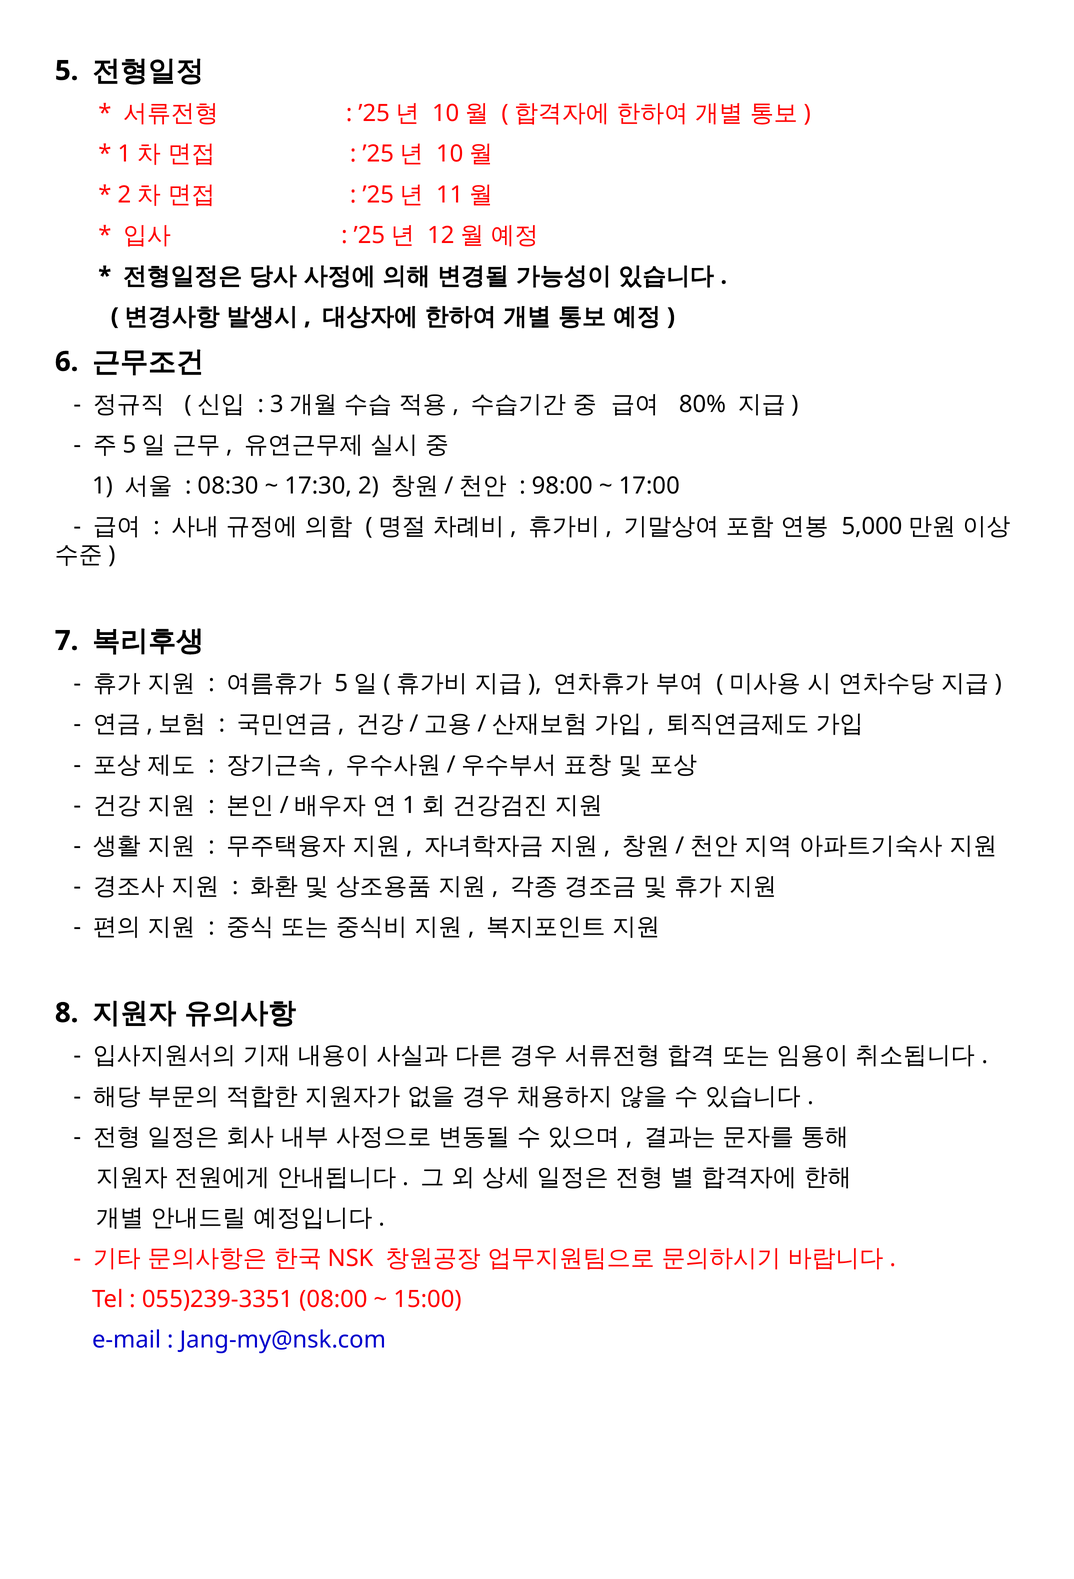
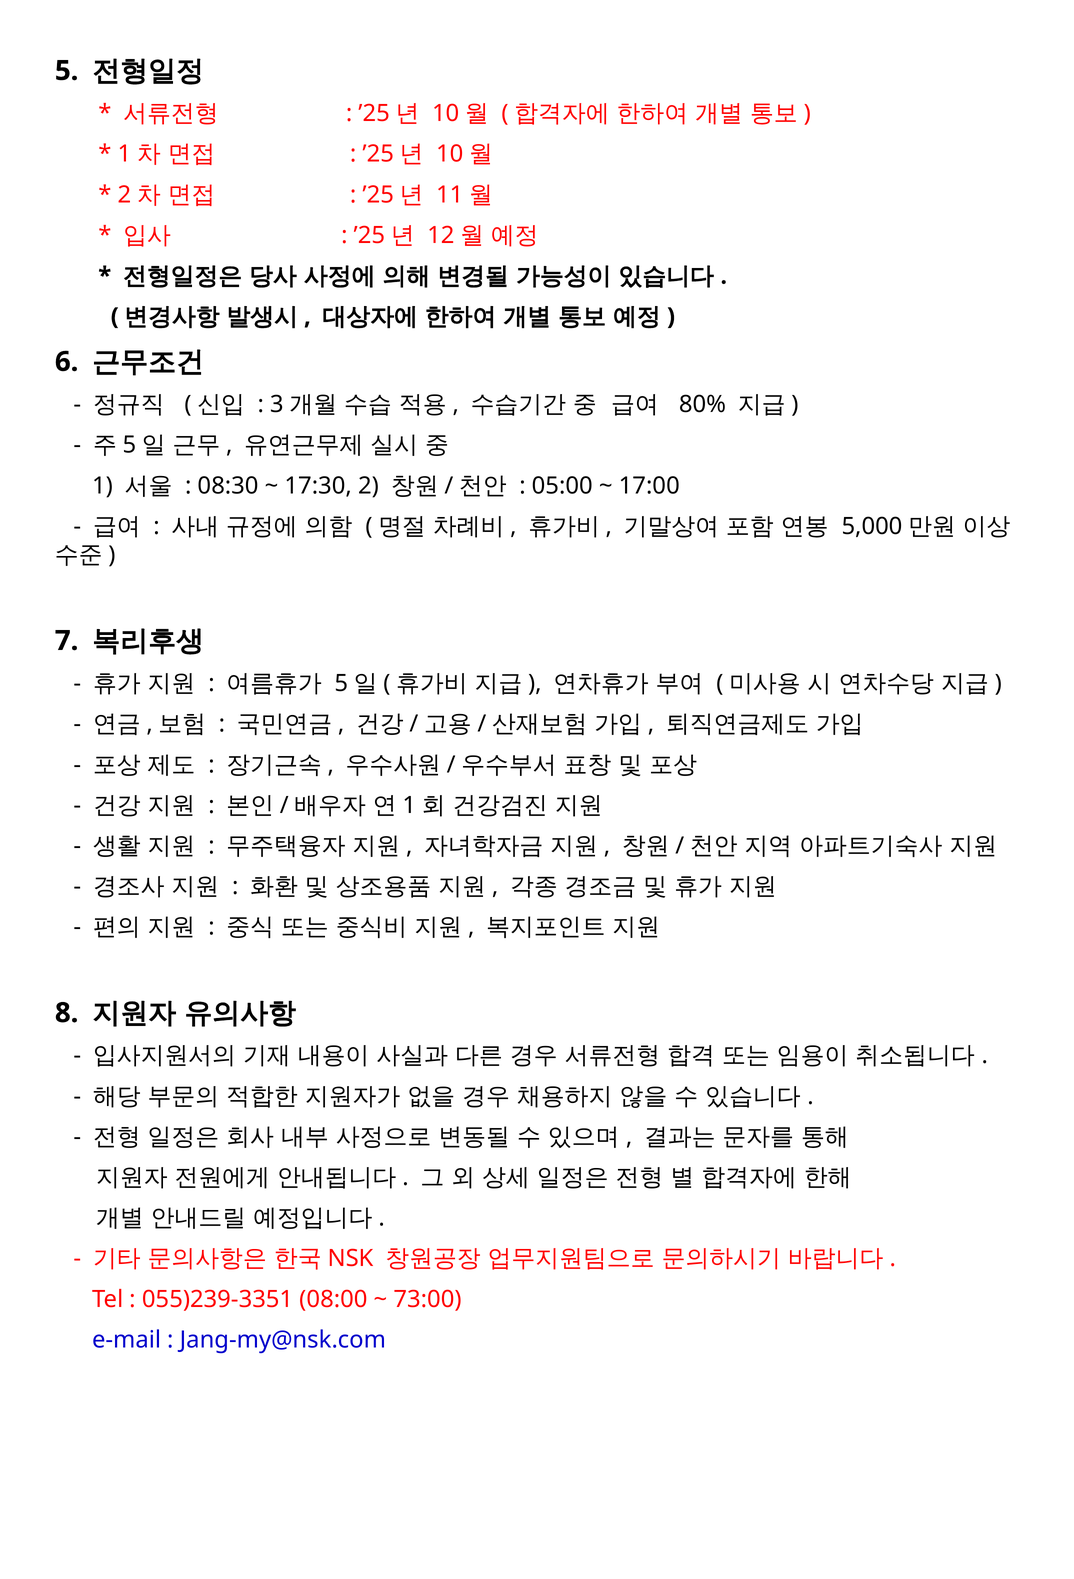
98:00: 98:00 -> 05:00
15:00: 15:00 -> 73:00
